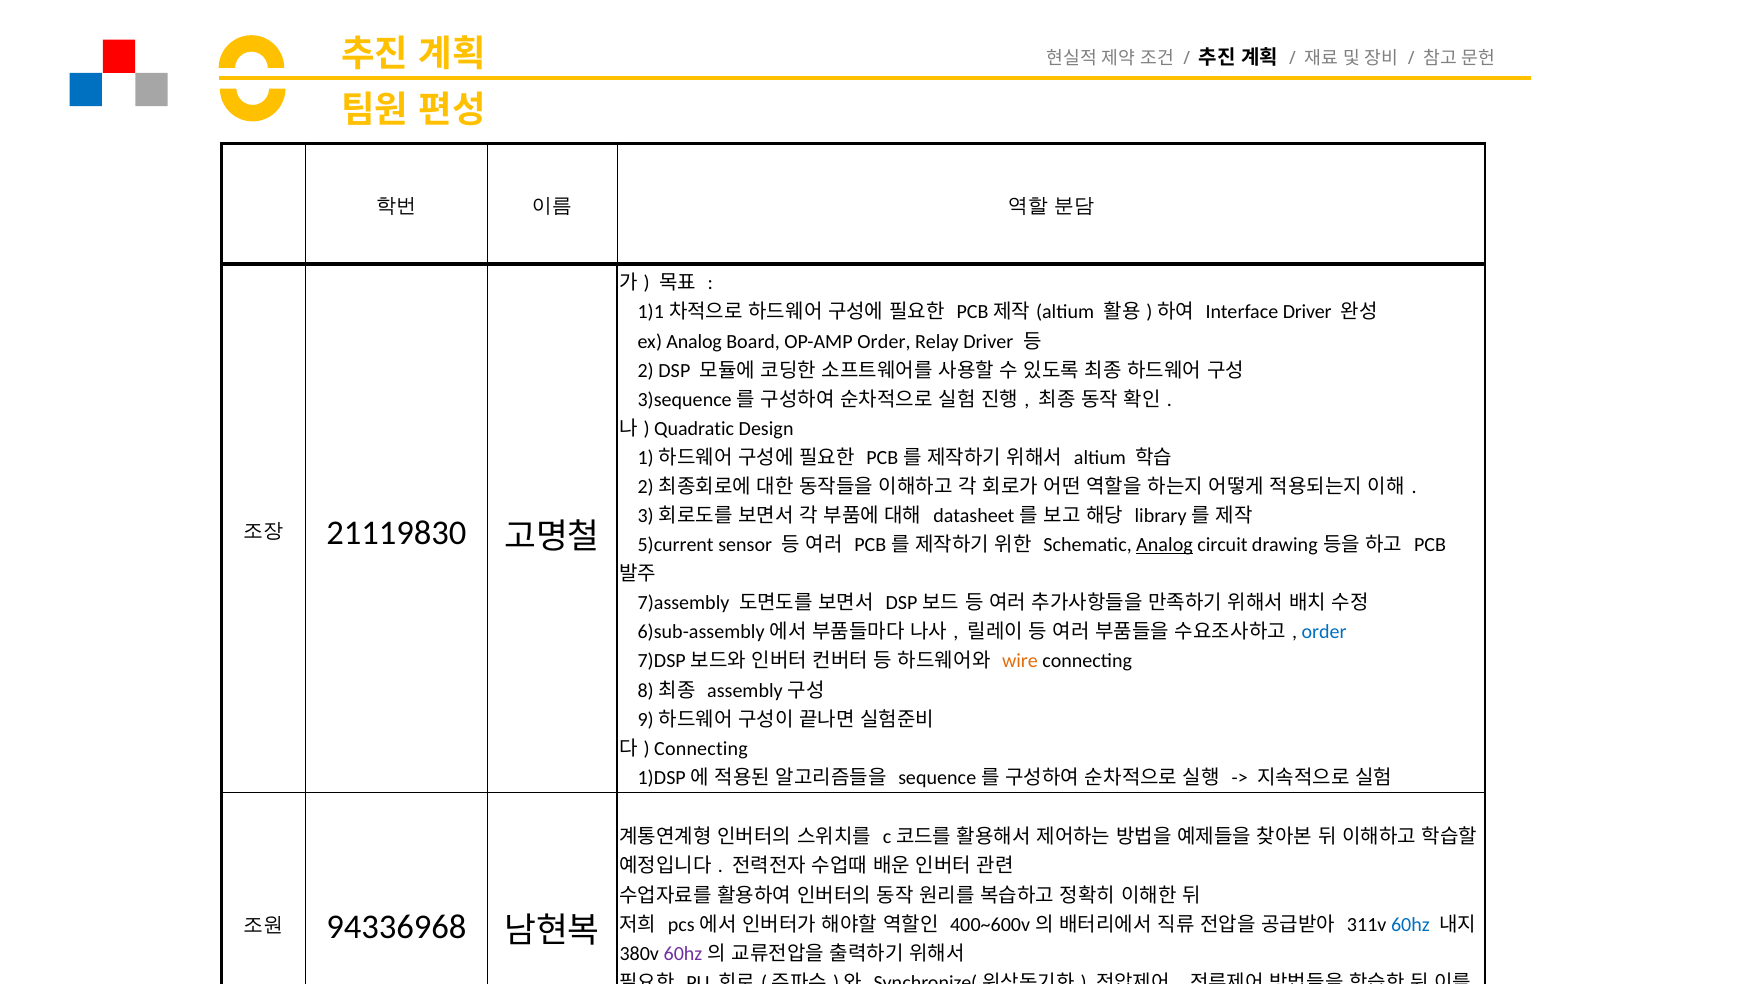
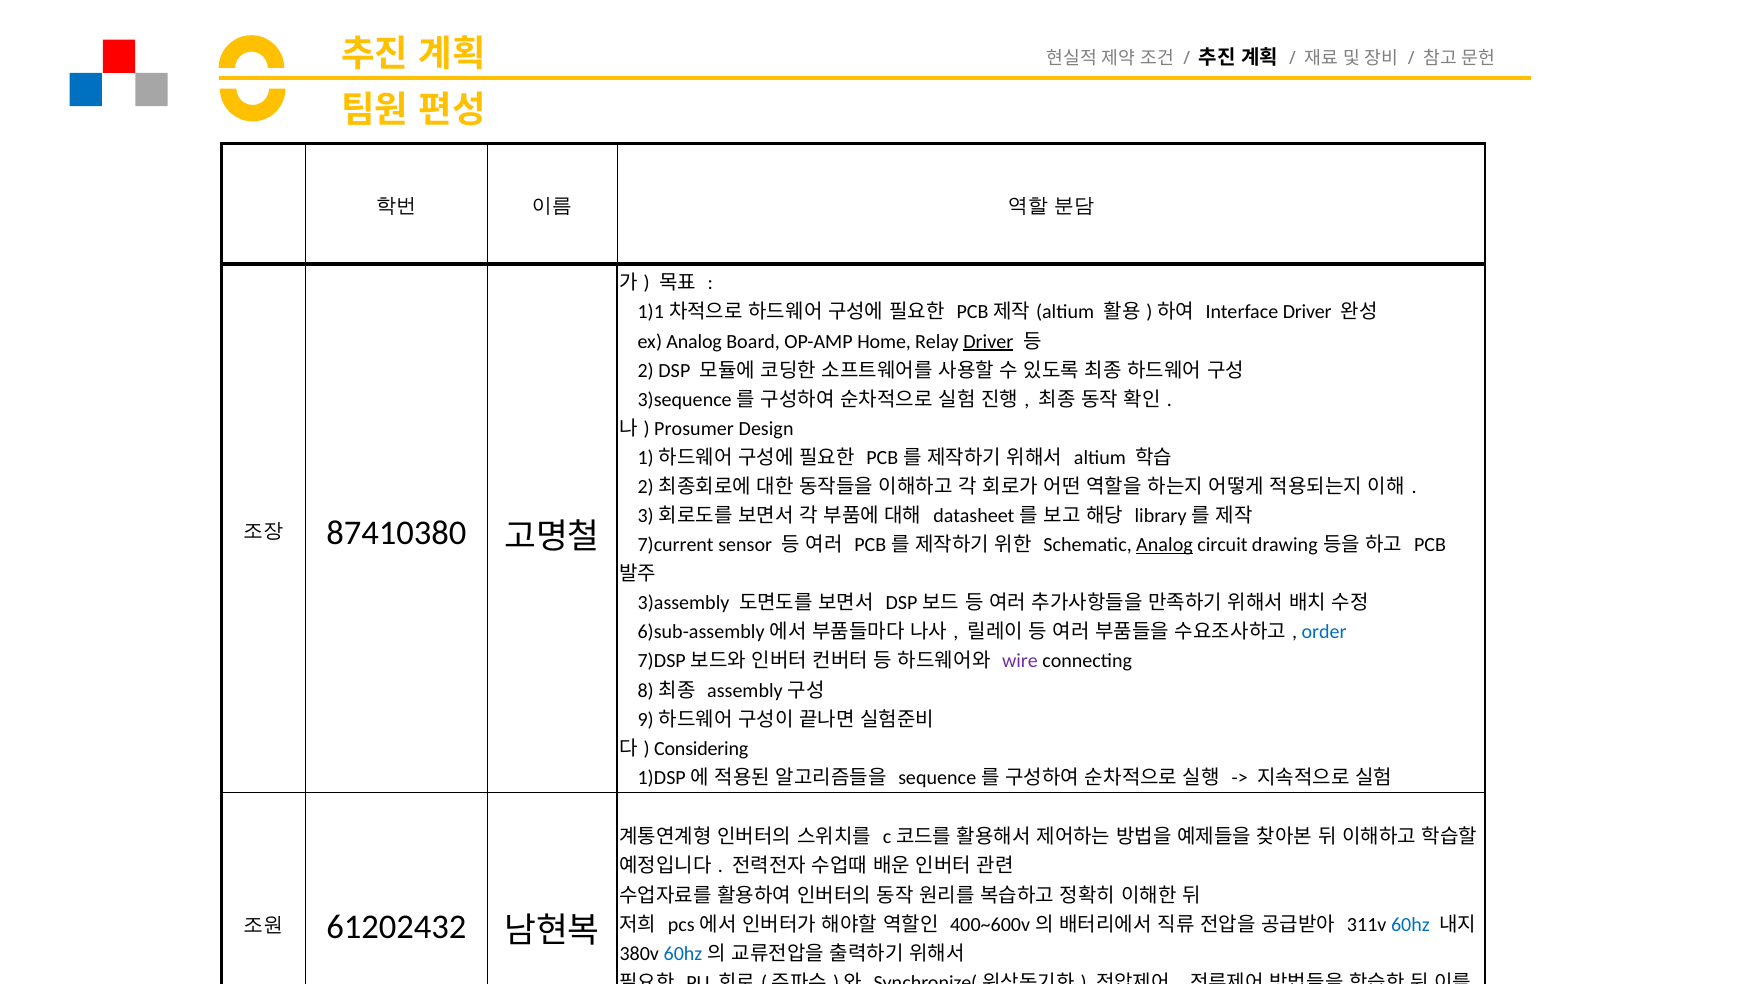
OP-AMP Order: Order -> Home
Driver at (988, 342) underline: none -> present
Quadratic: Quadratic -> Prosumer
21119830: 21119830 -> 87410380
5)current: 5)current -> 7)current
7)assembly: 7)assembly -> 3)assembly
wire colour: orange -> purple
Connecting at (701, 749): Connecting -> Considering
94336968: 94336968 -> 61202432
60hz at (683, 954) colour: purple -> blue
